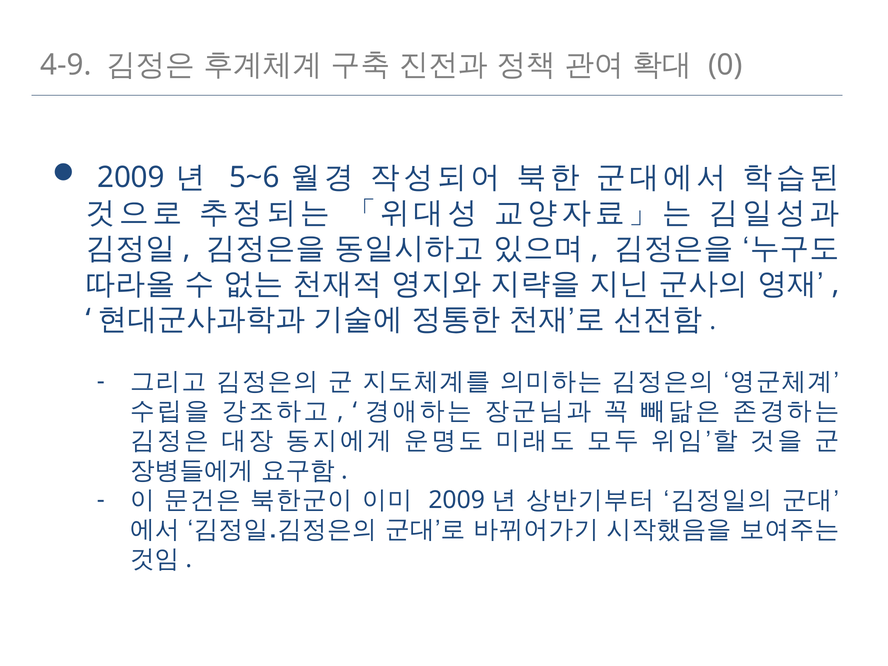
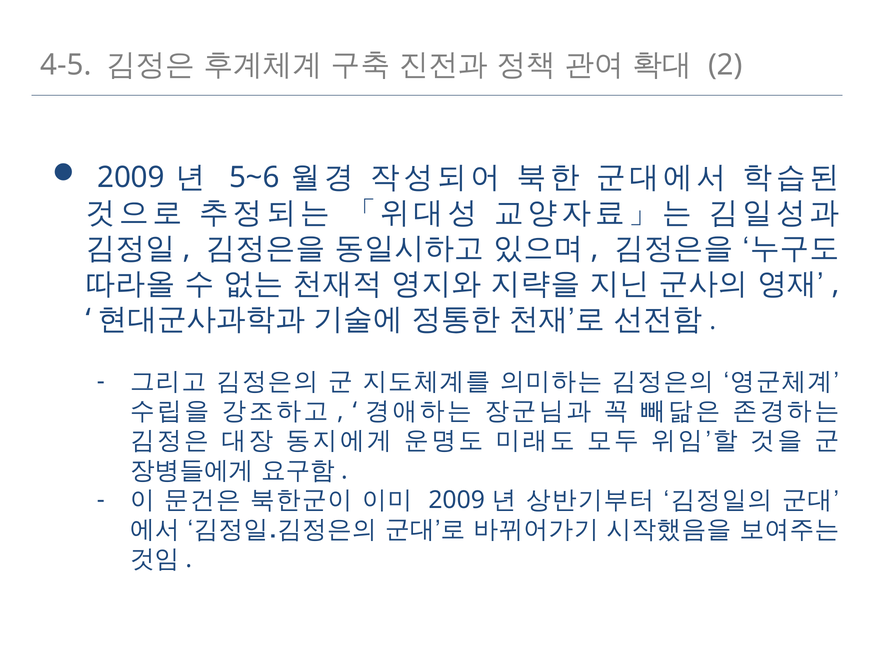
4-9: 4-9 -> 4-5
0: 0 -> 2
